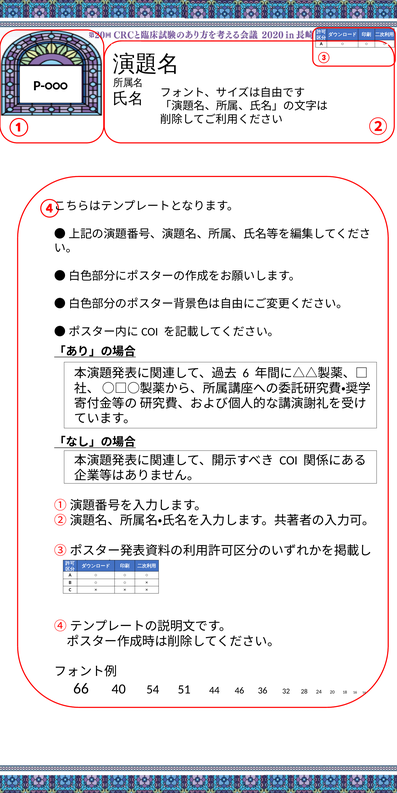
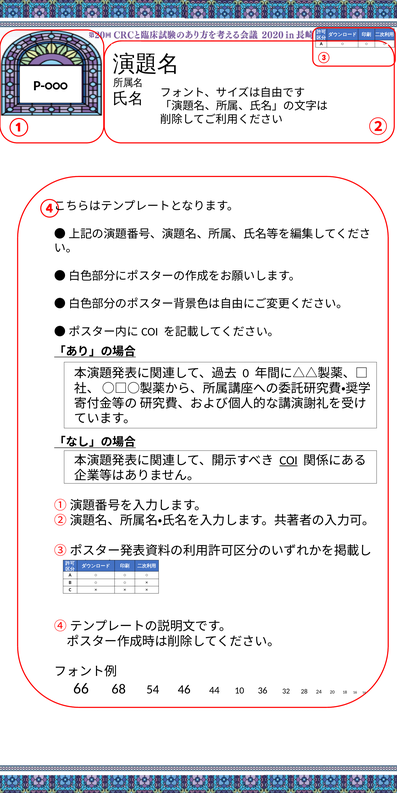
6: 6 -> 0
COI underline: none -> present
40: 40 -> 68
51: 51 -> 46
46: 46 -> 10
